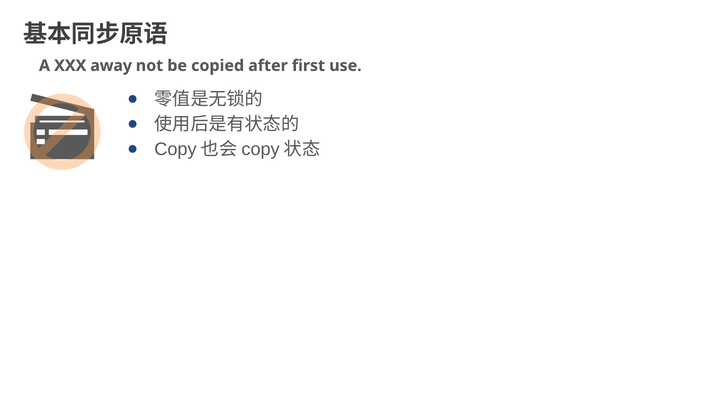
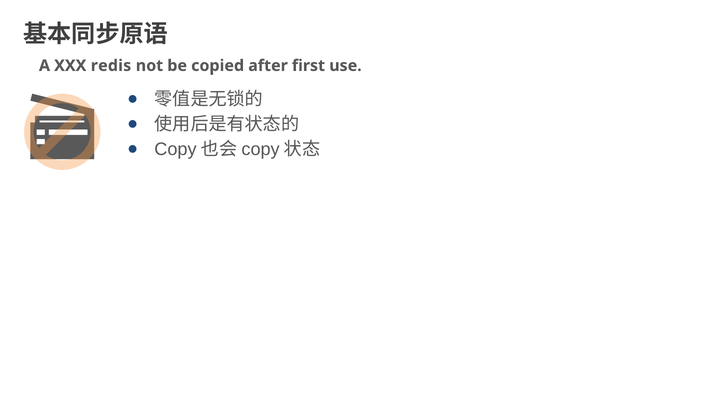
away: away -> redis
